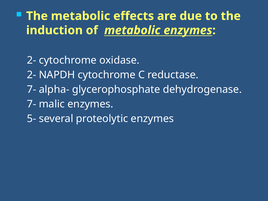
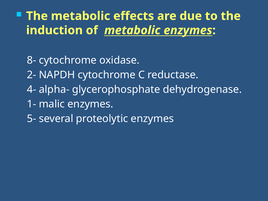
2- at (32, 60): 2- -> 8-
7- at (32, 90): 7- -> 4-
7- at (32, 104): 7- -> 1-
